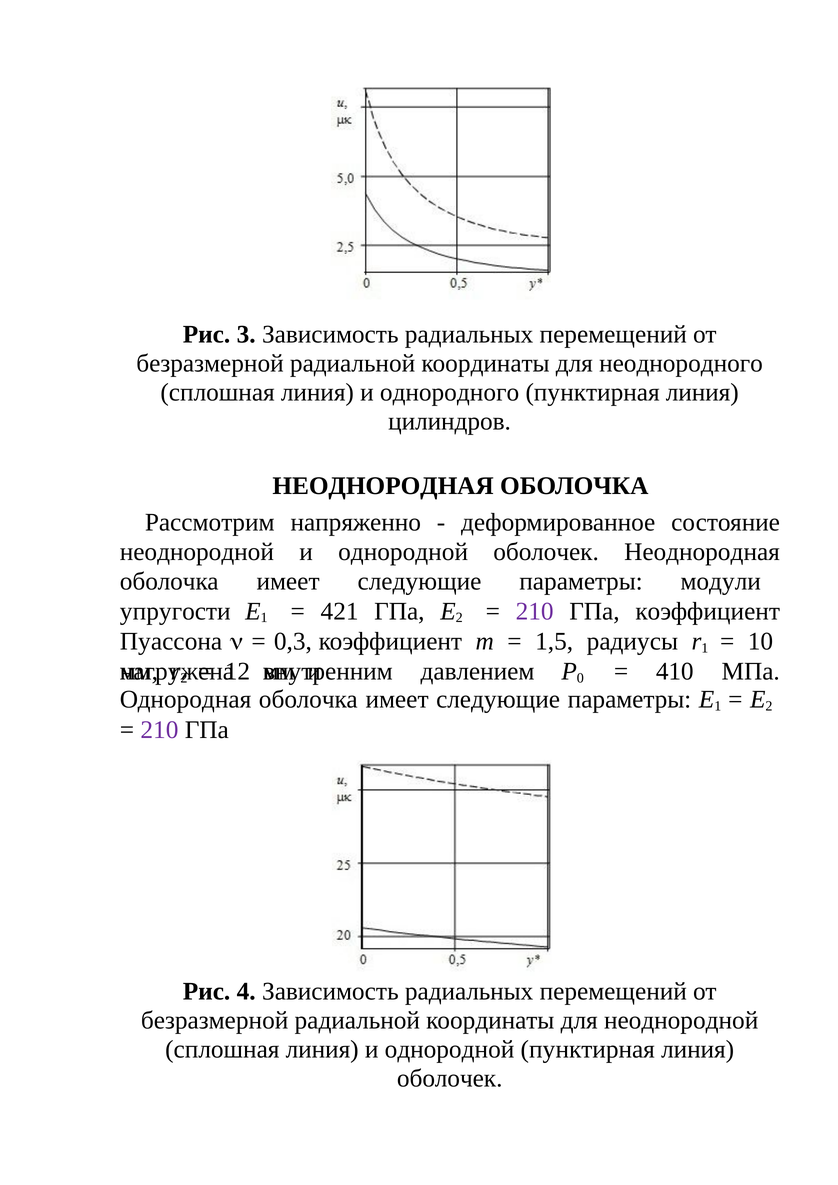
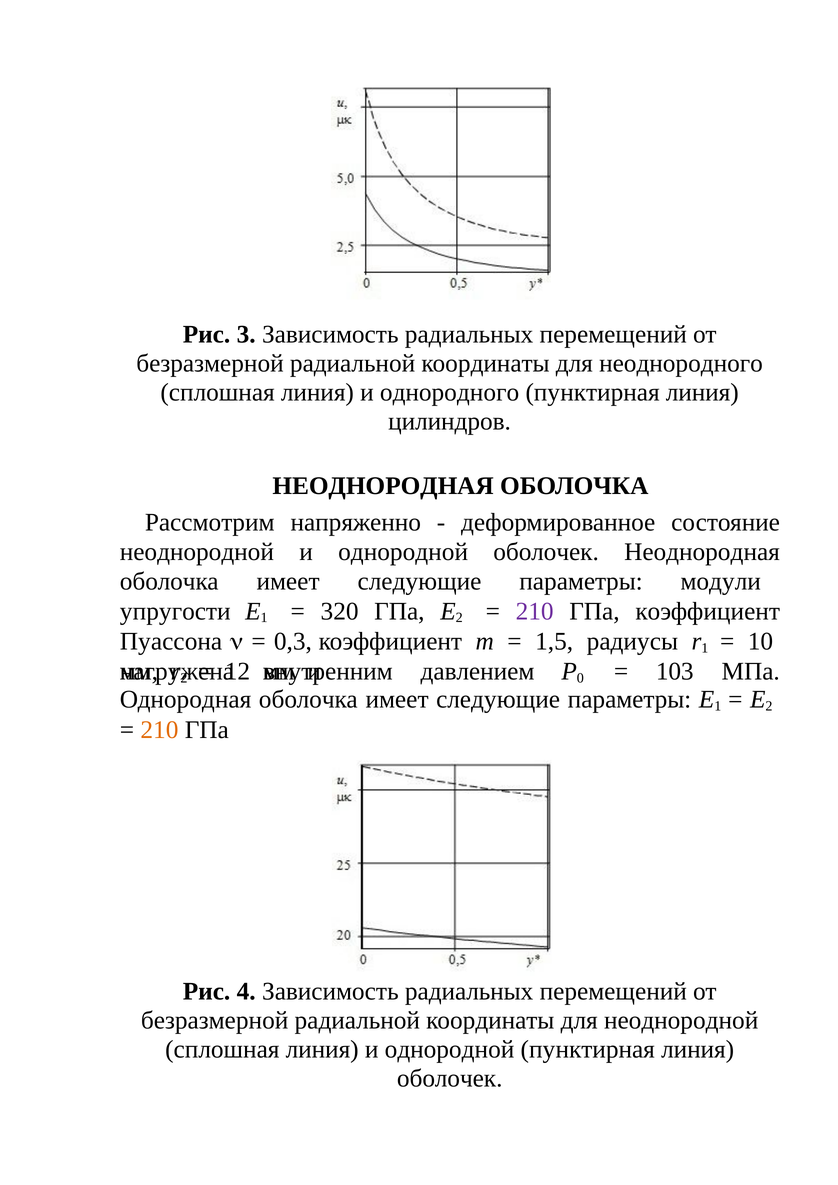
421: 421 -> 320
410: 410 -> 103
210 at (159, 730) colour: purple -> orange
